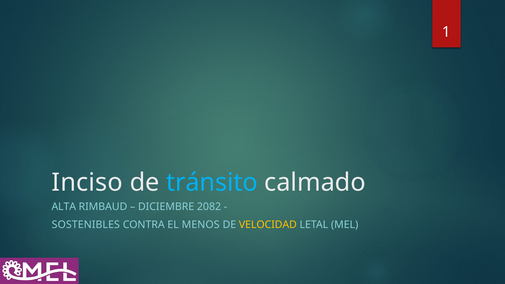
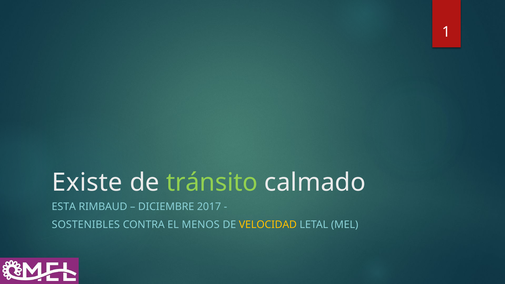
Inciso: Inciso -> Existe
tránsito colour: light blue -> light green
ALTA: ALTA -> ESTA
2082: 2082 -> 2017
